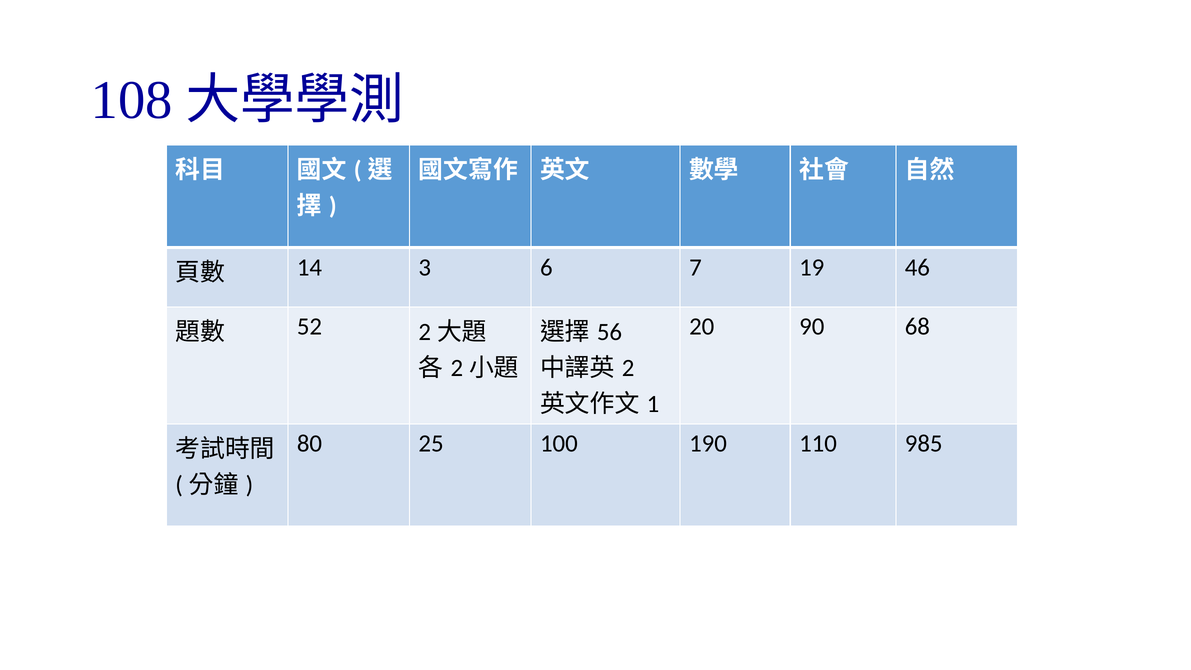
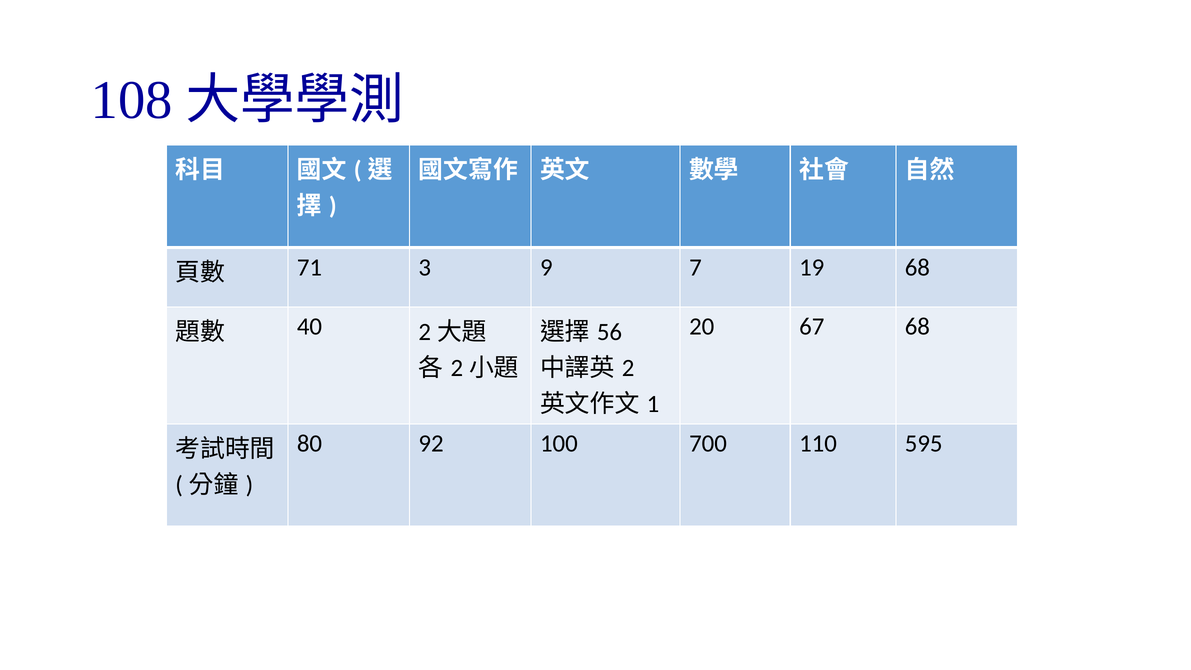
14: 14 -> 71
6: 6 -> 9
19 46: 46 -> 68
90: 90 -> 67
52: 52 -> 40
25: 25 -> 92
190: 190 -> 700
985: 985 -> 595
